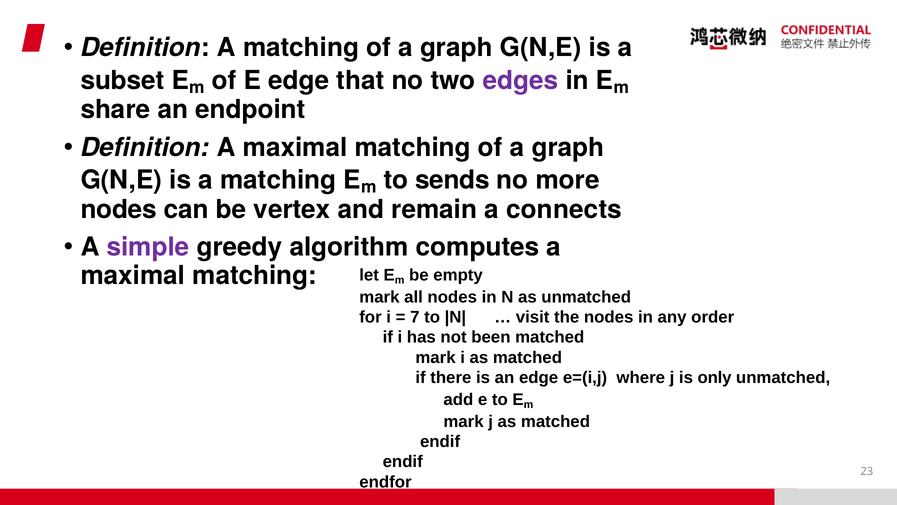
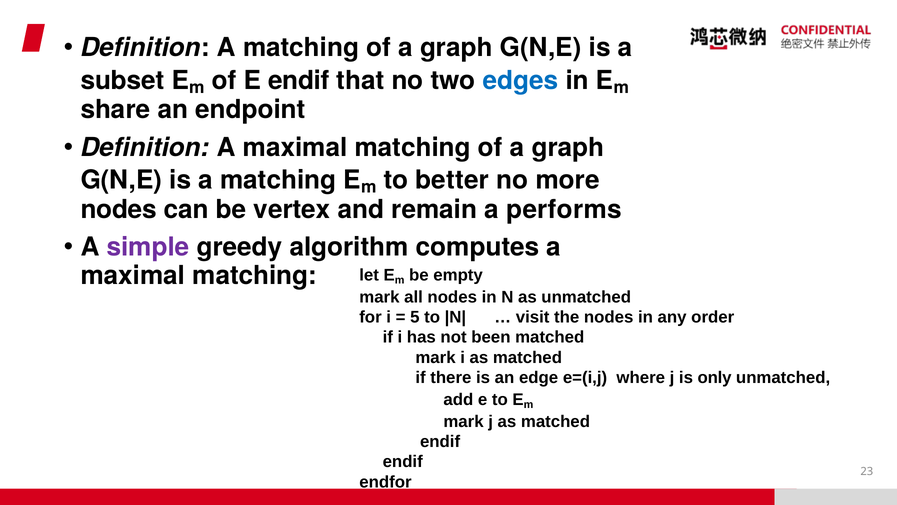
E edge: edge -> endif
edges colour: purple -> blue
sends: sends -> better
connects: connects -> performs
7: 7 -> 5
